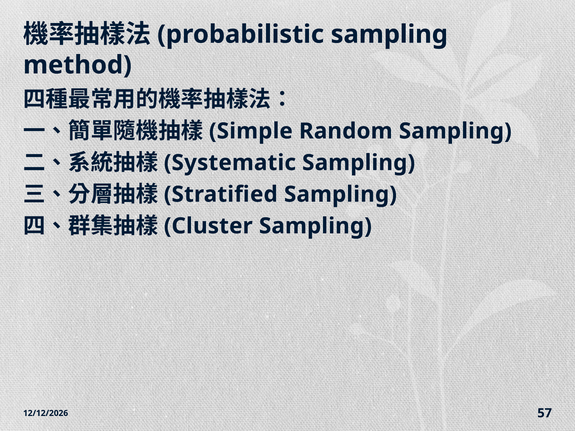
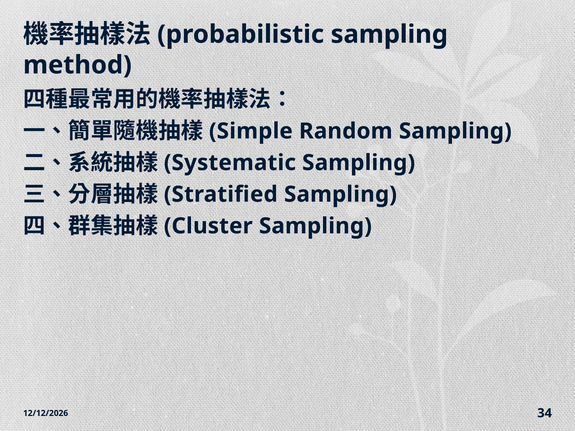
57: 57 -> 34
